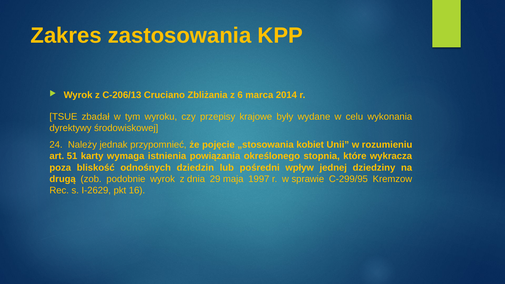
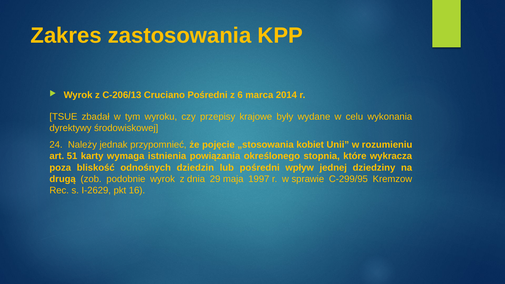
Cruciano Zbliżania: Zbliżania -> Pośredni
